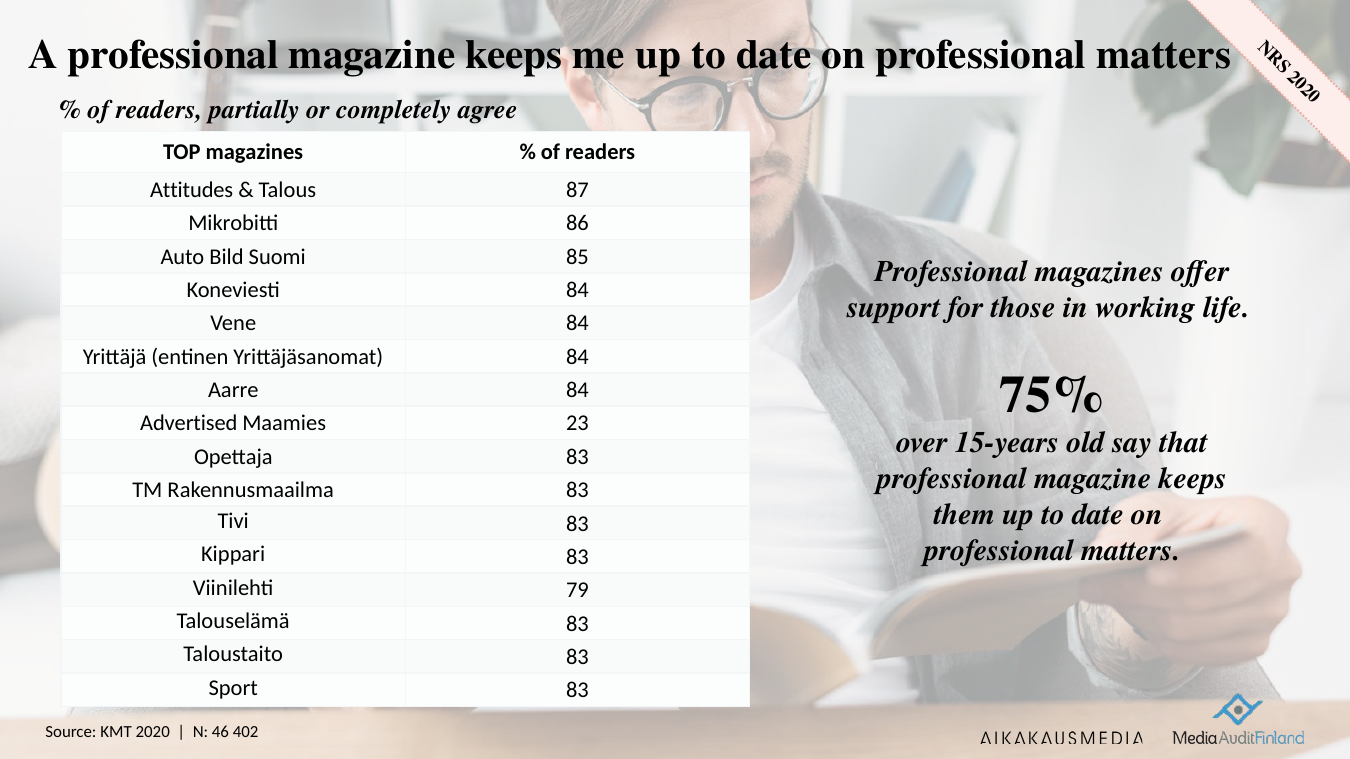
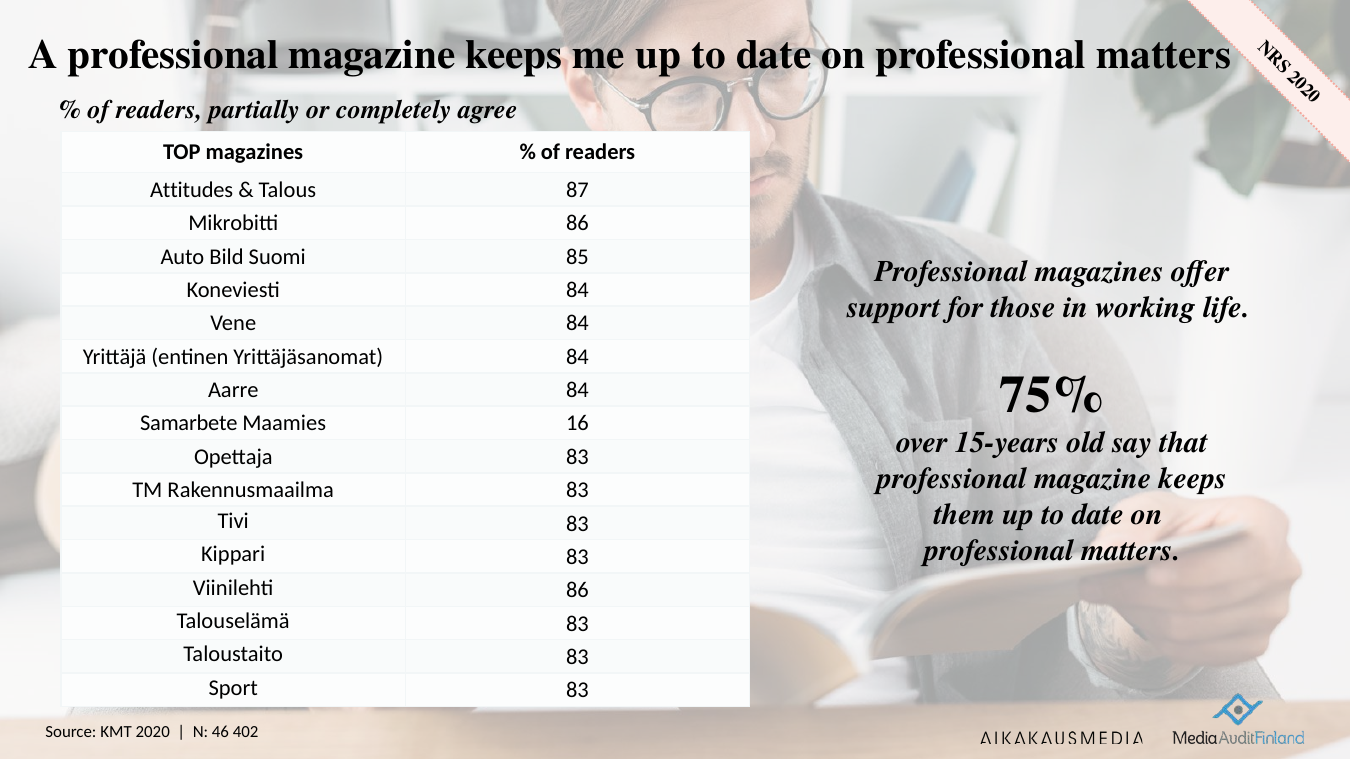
Advertised: Advertised -> Samarbete
23: 23 -> 16
Viinilehti 79: 79 -> 86
